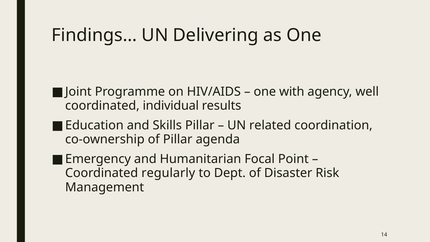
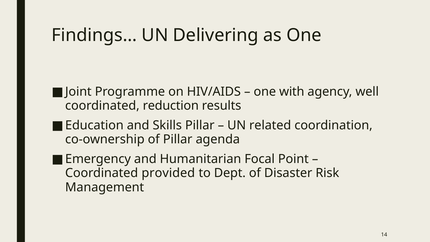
individual: individual -> reduction
regularly: regularly -> provided
